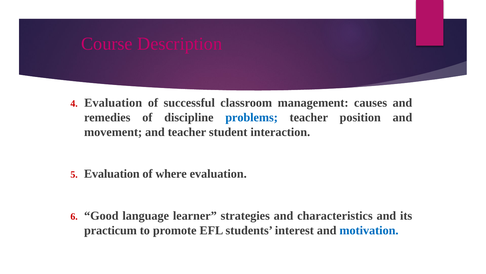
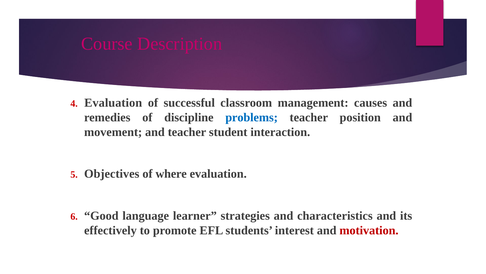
Evaluation at (112, 173): Evaluation -> Objectives
practicum: practicum -> effectively
motivation colour: blue -> red
